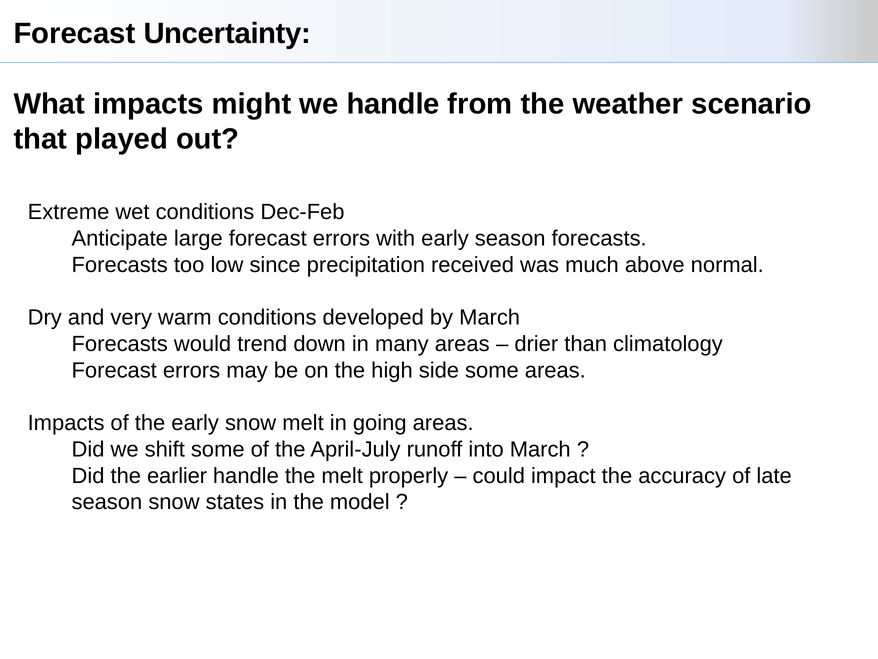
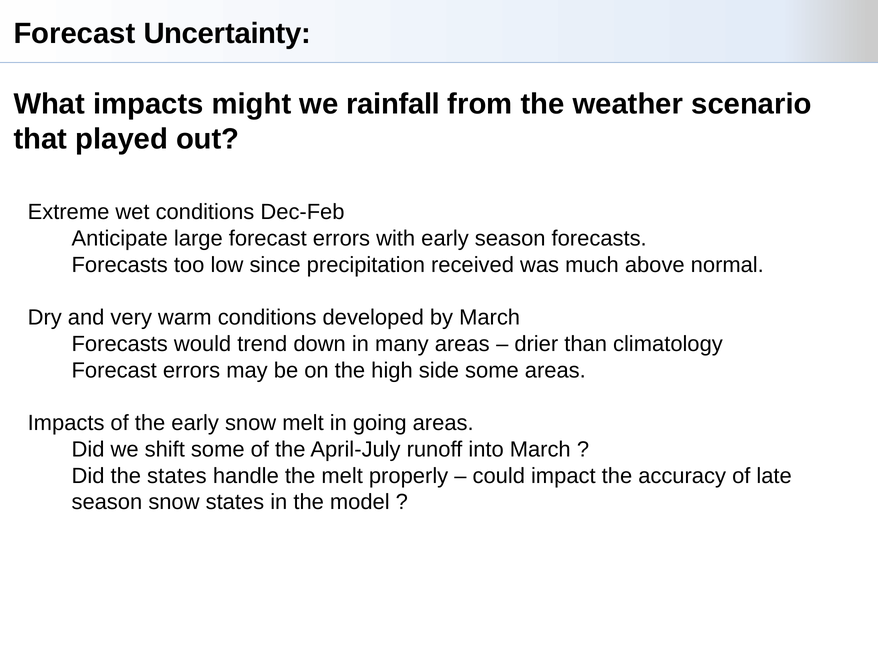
we handle: handle -> rainfall
the earlier: earlier -> states
